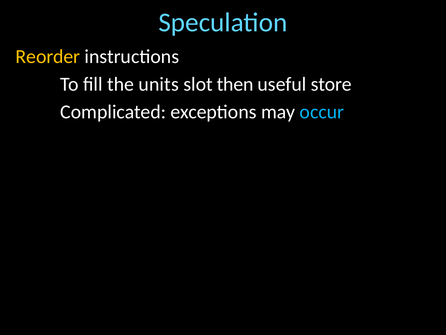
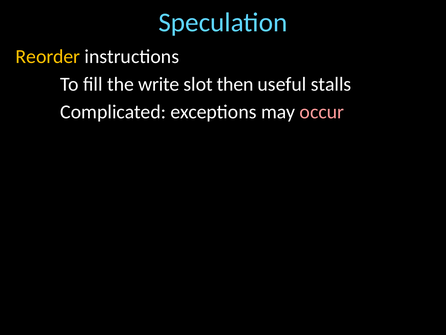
units: units -> write
store: store -> stalls
occur colour: light blue -> pink
